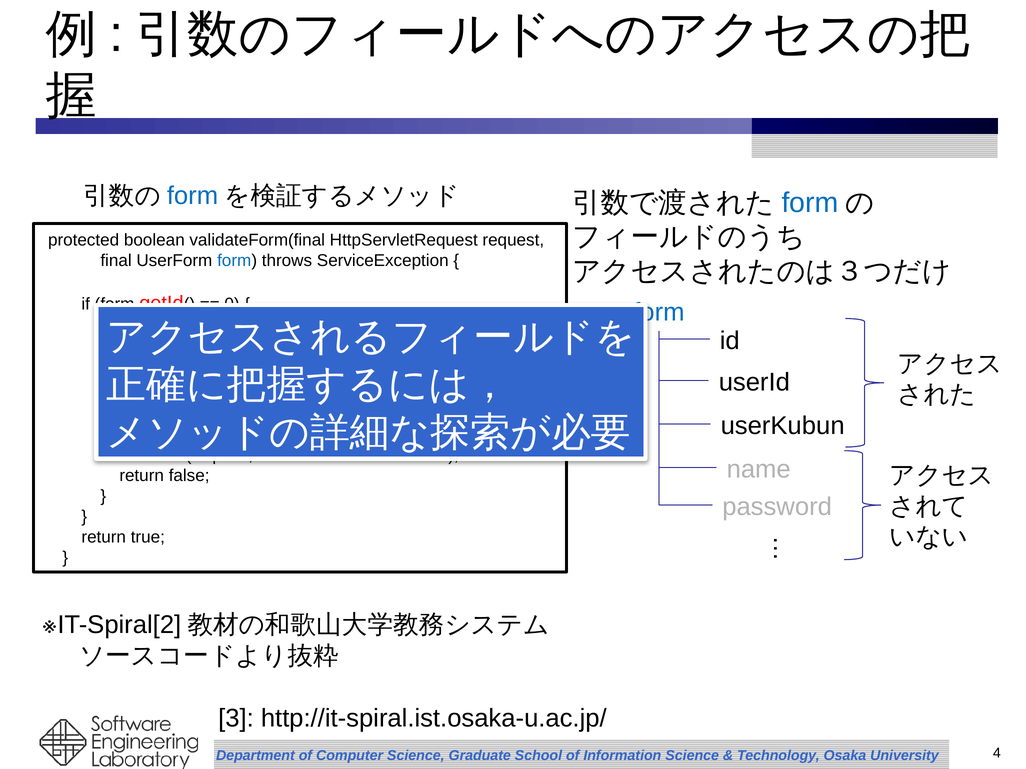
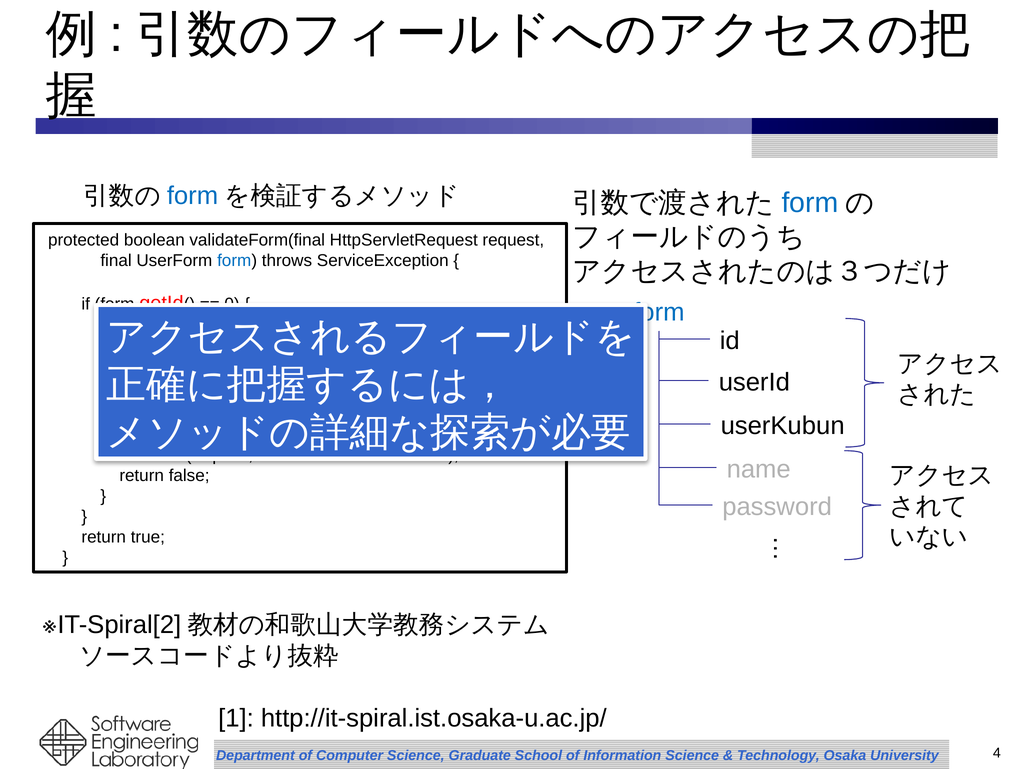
3: 3 -> 1
